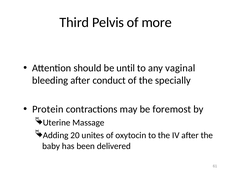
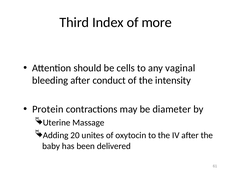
Pelvis: Pelvis -> Index
until: until -> cells
specially: specially -> intensity
foremost: foremost -> diameter
